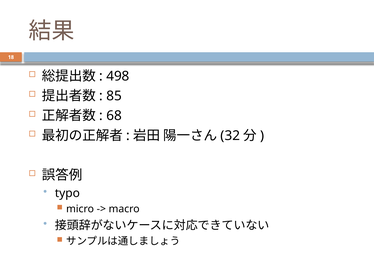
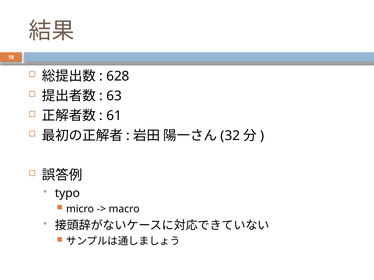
498: 498 -> 628
85: 85 -> 63
68: 68 -> 61
